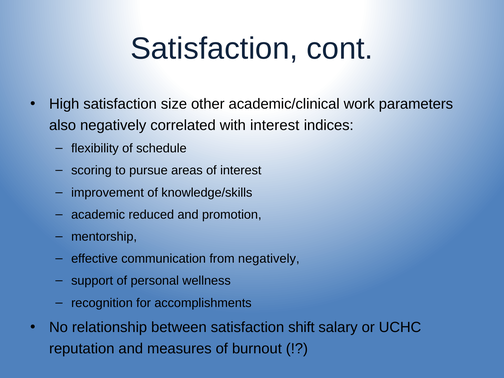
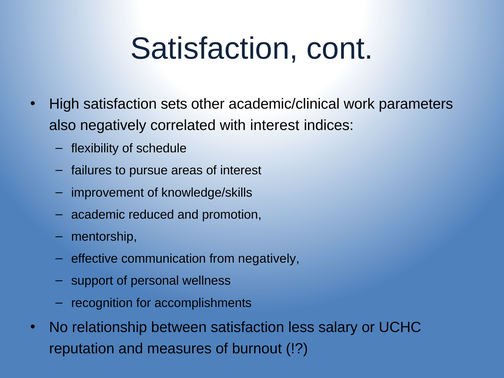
size: size -> sets
scoring: scoring -> failures
shift: shift -> less
